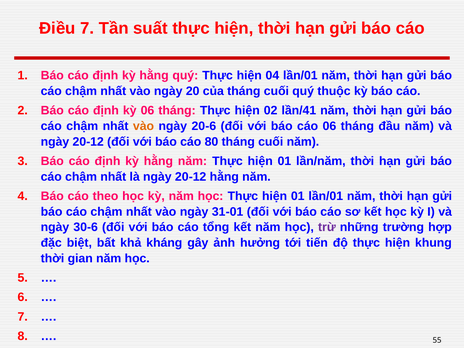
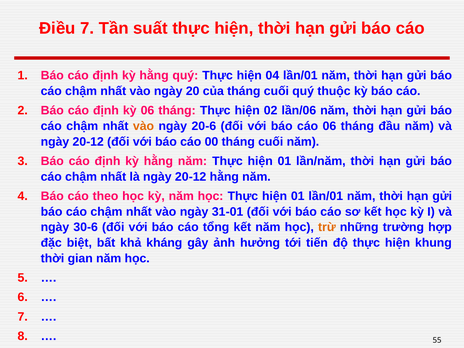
lần/41: lần/41 -> lần/06
80: 80 -> 00
trừ colour: purple -> orange
